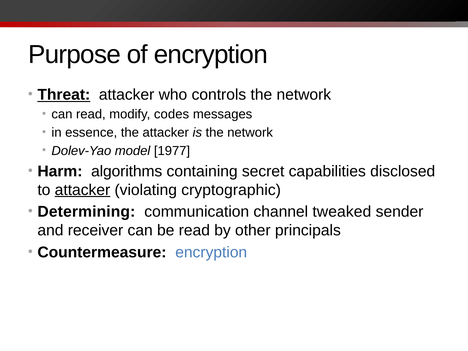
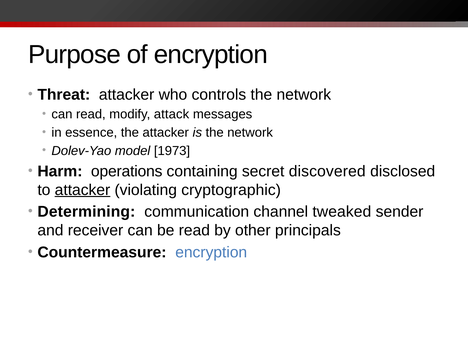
Threat underline: present -> none
codes: codes -> attack
1977: 1977 -> 1973
algorithms: algorithms -> operations
capabilities: capabilities -> discovered
